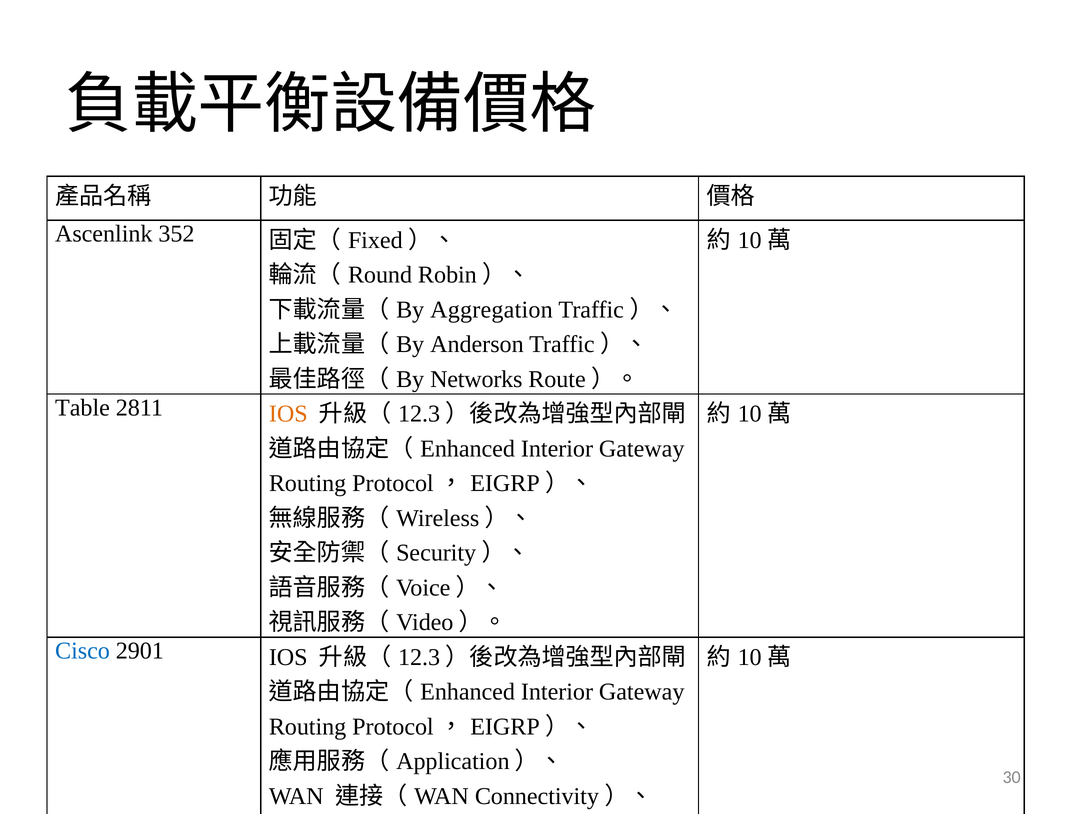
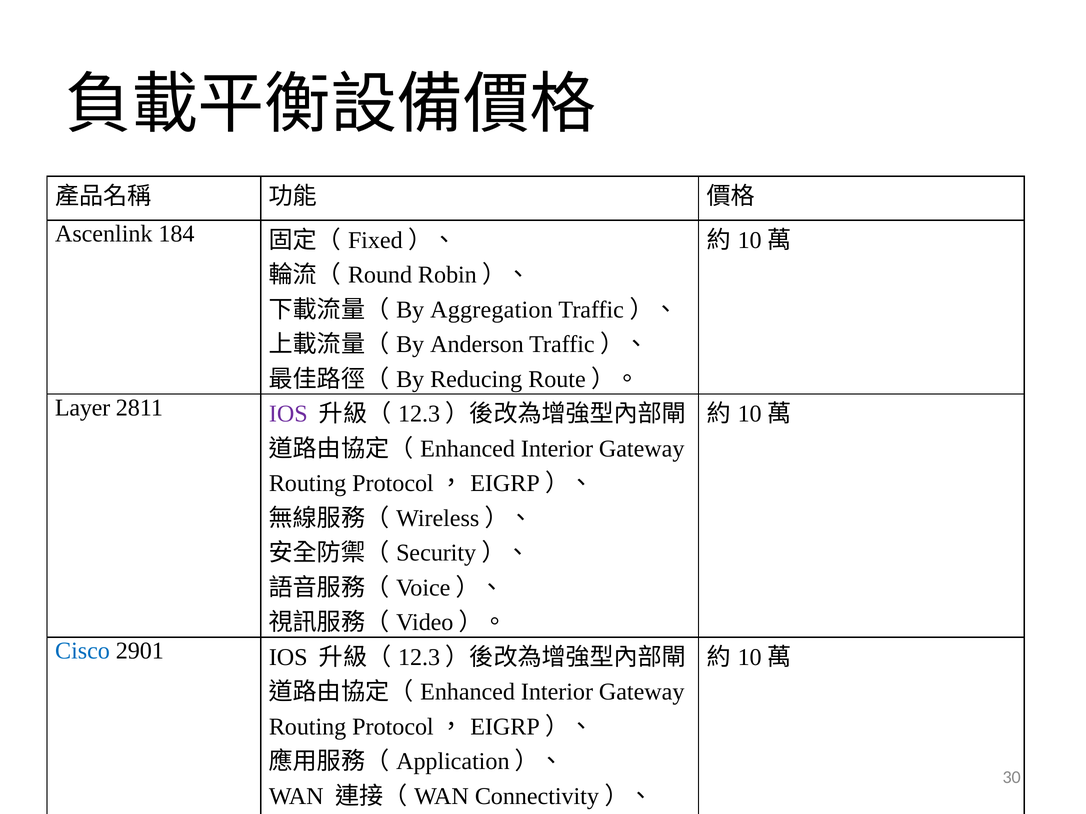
352: 352 -> 184
Networks: Networks -> Reducing
Table: Table -> Layer
IOS at (288, 414) colour: orange -> purple
